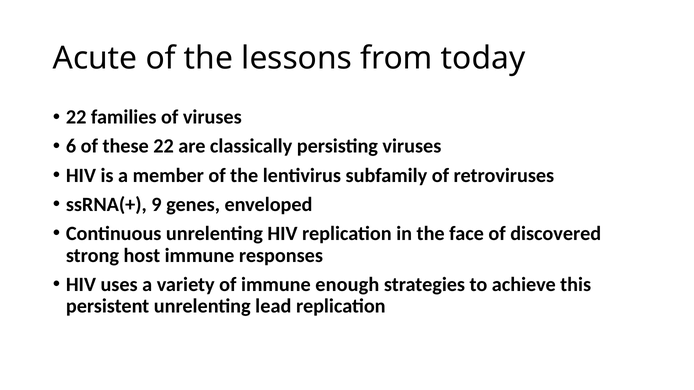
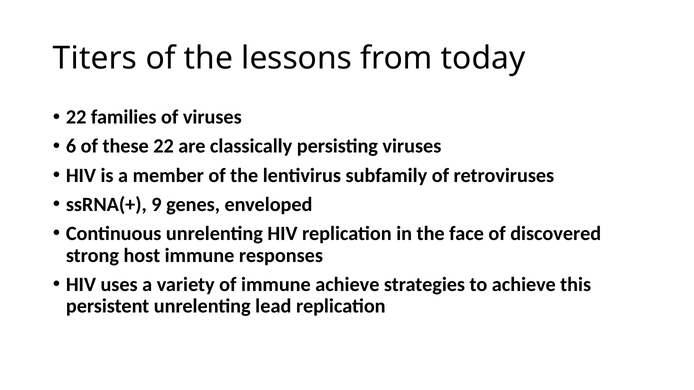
Acute: Acute -> Titers
immune enough: enough -> achieve
